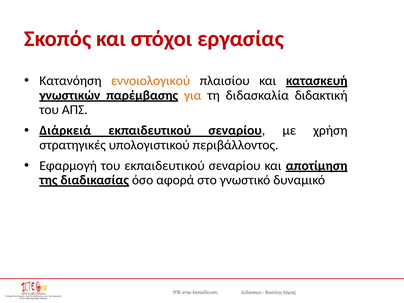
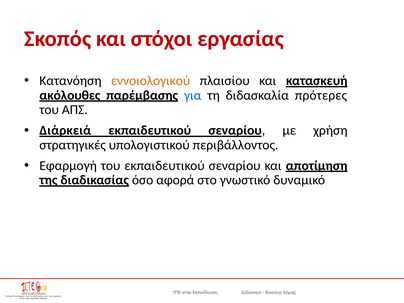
γνωστικών: γνωστικών -> ακόλουθες
για colour: orange -> blue
διδακτική: διδακτική -> πρότερες
